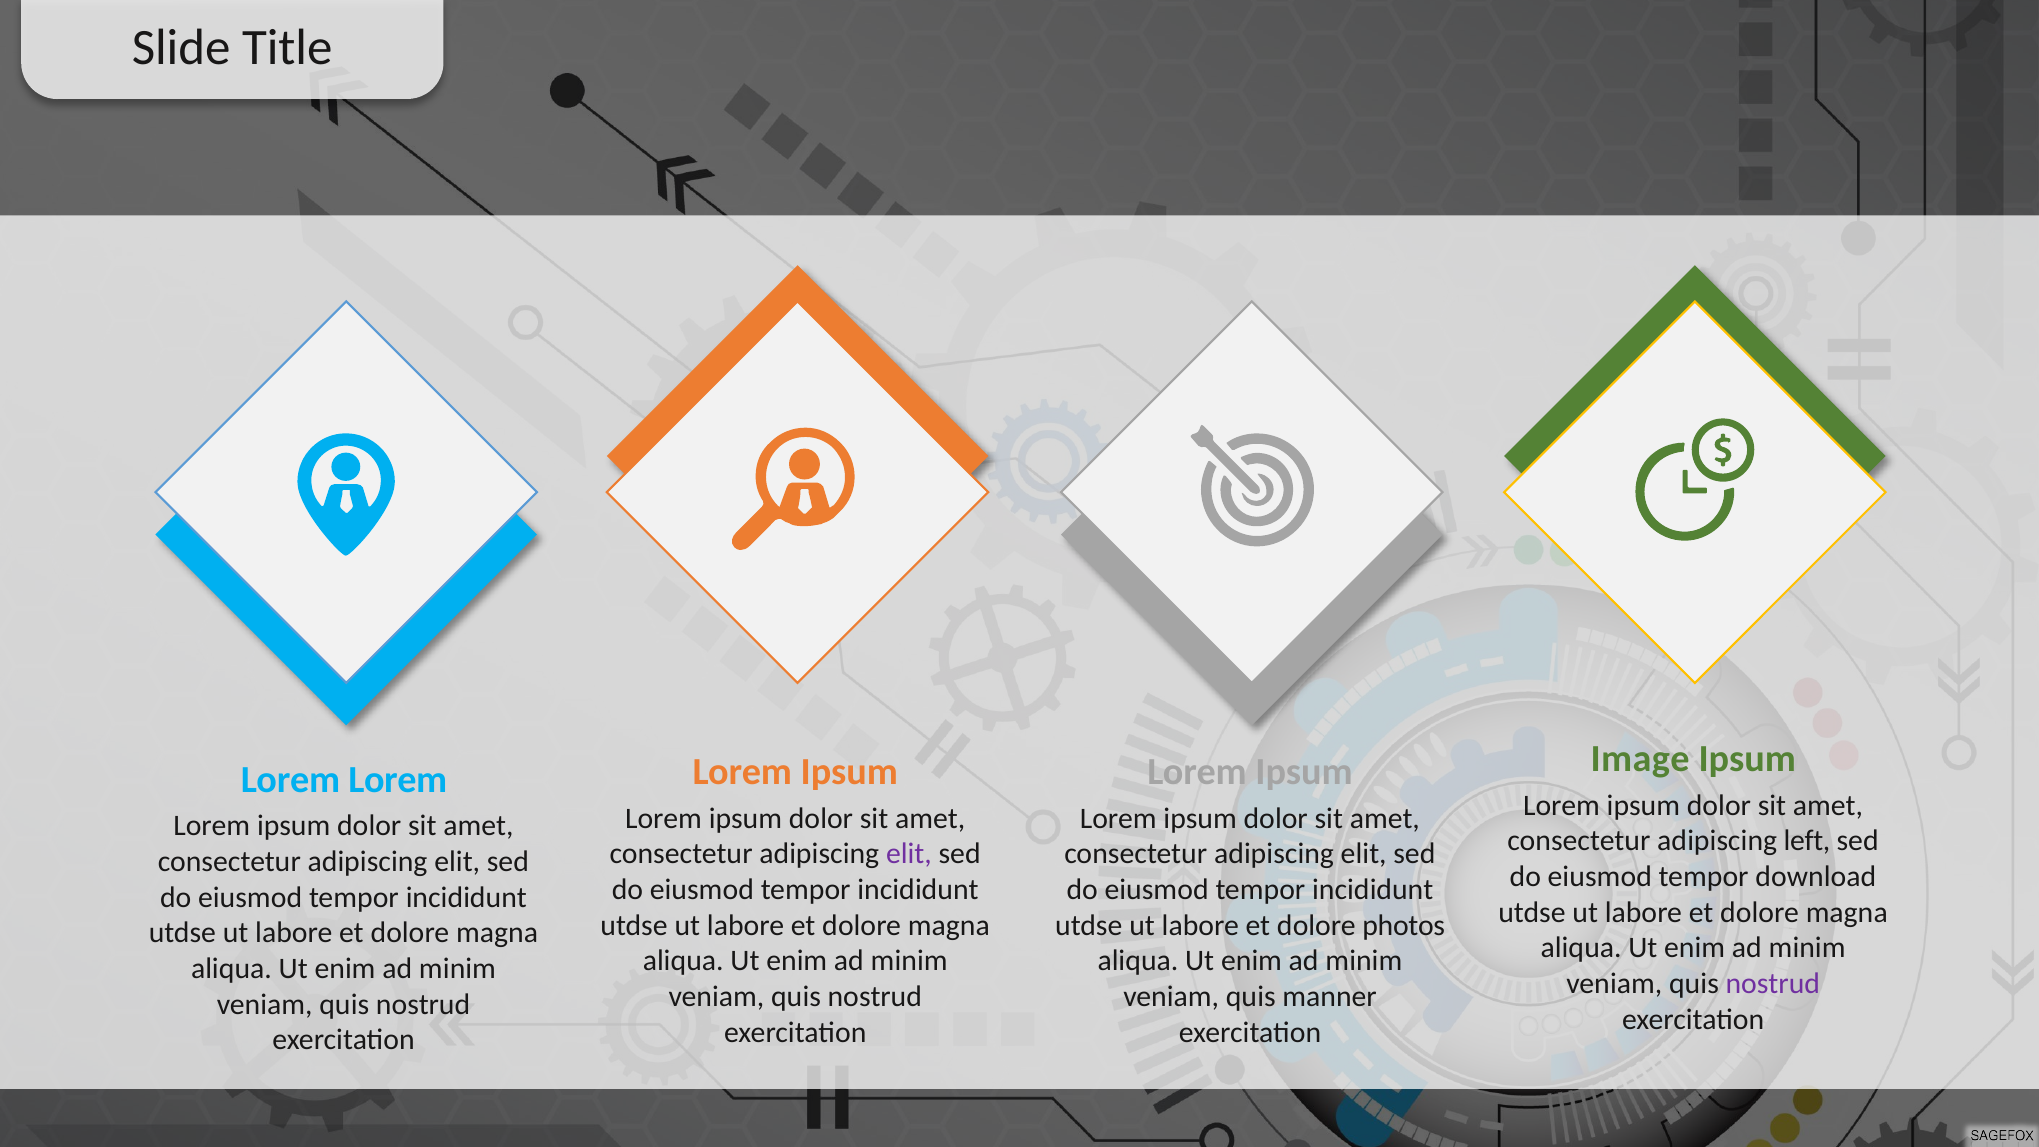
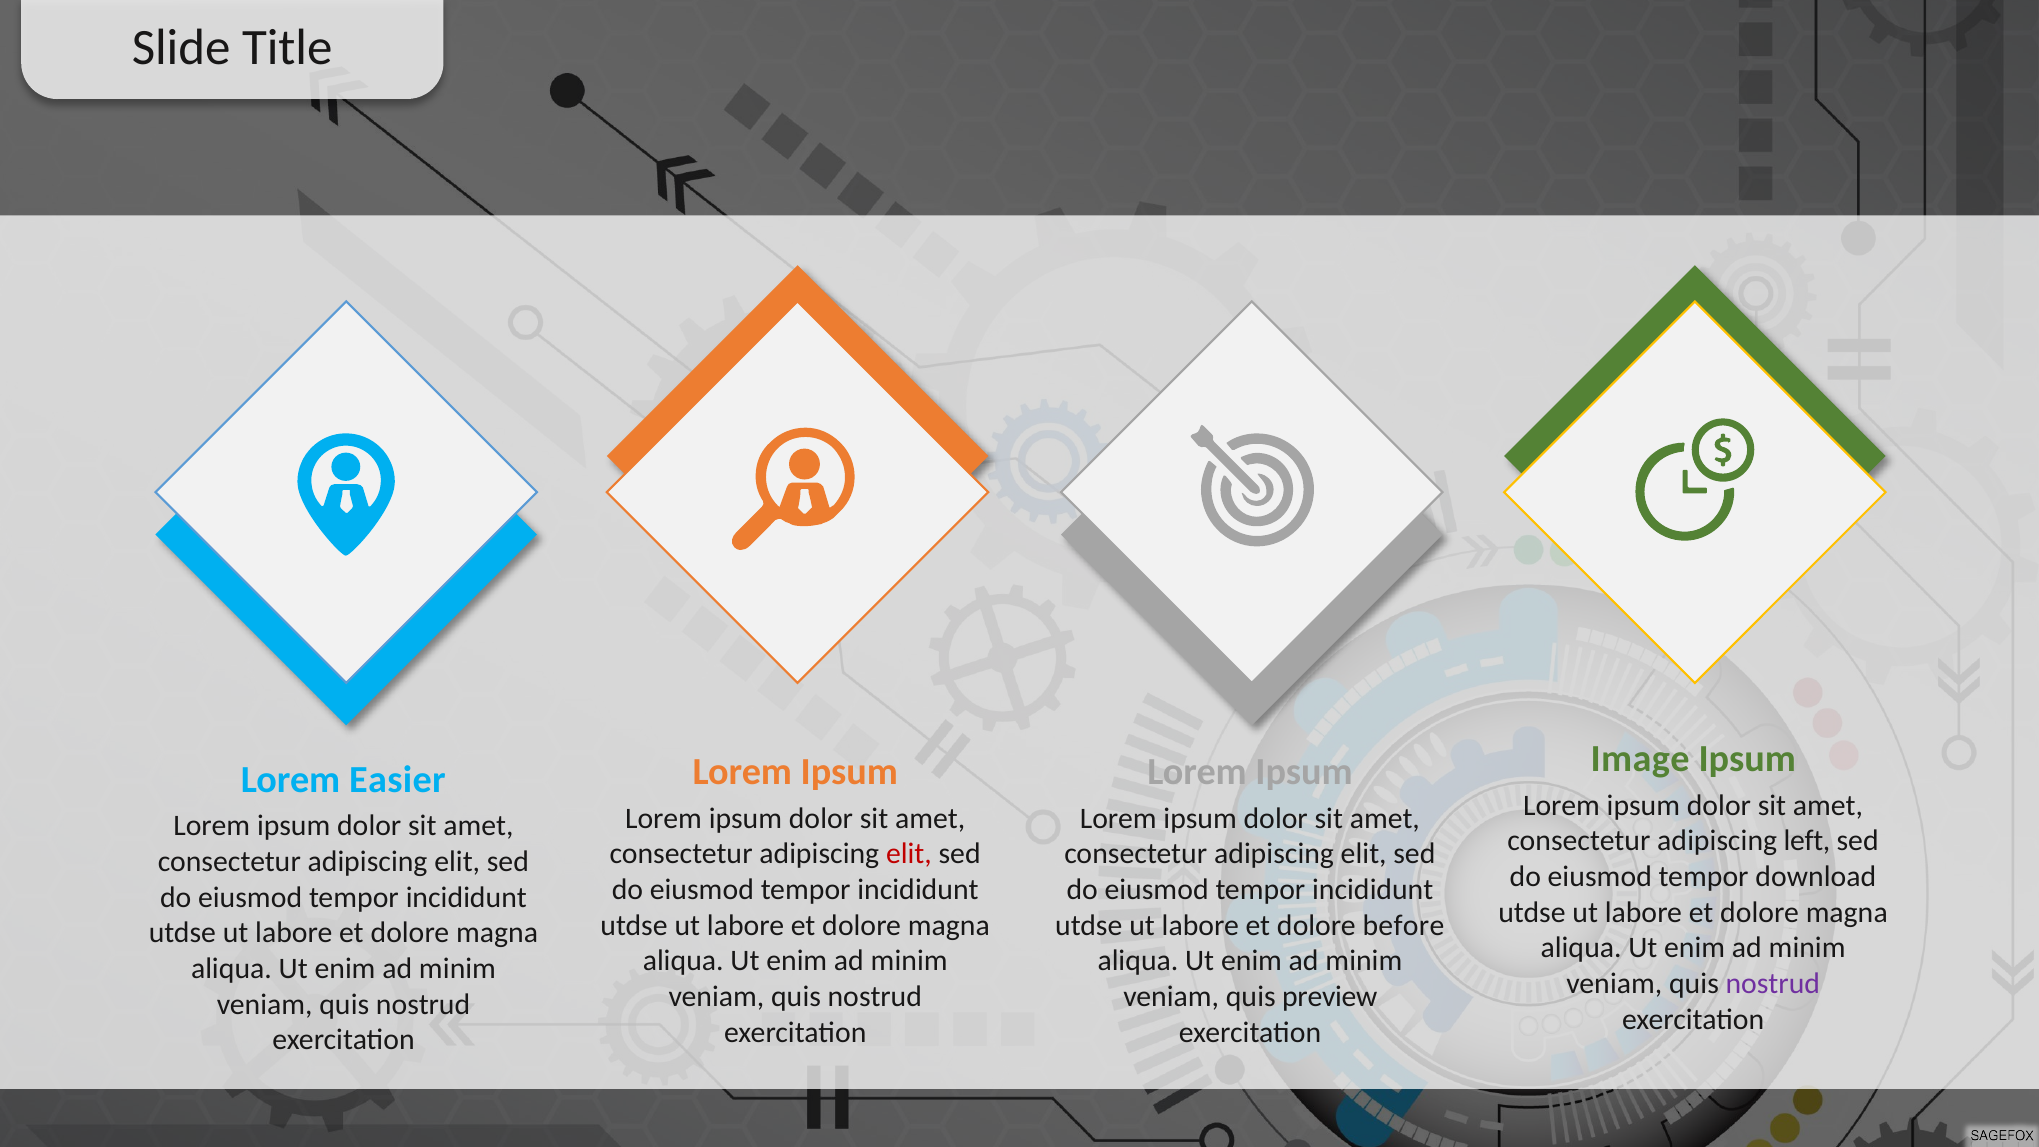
Lorem at (398, 780): Lorem -> Easier
elit at (909, 854) colour: purple -> red
photos: photos -> before
manner: manner -> preview
